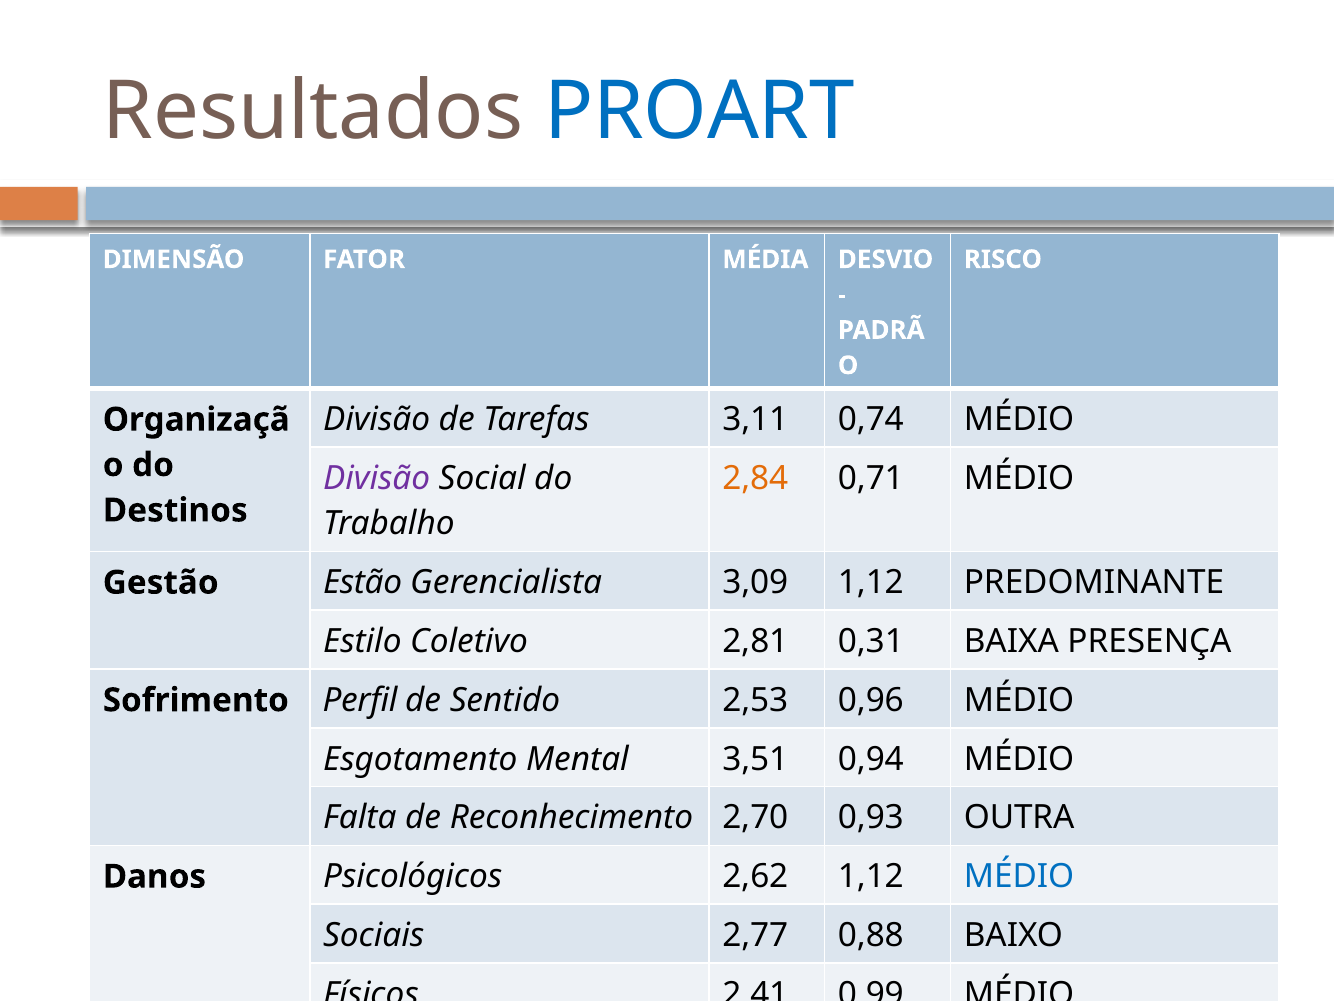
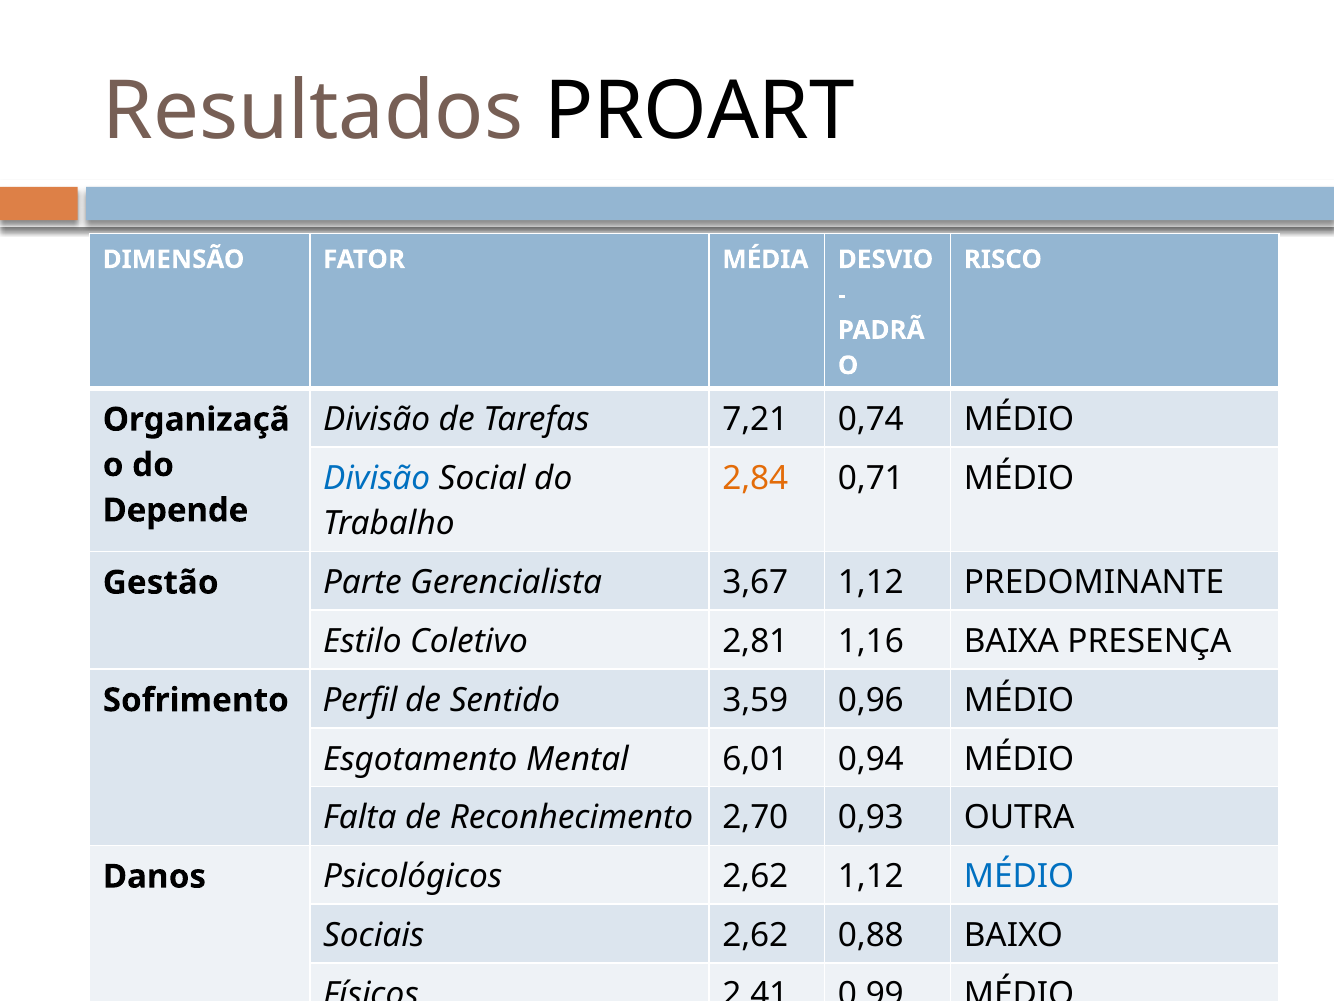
PROART colour: blue -> black
3,11: 3,11 -> 7,21
Divisão at (377, 478) colour: purple -> blue
Destinos: Destinos -> Depende
Estão: Estão -> Parte
3,09: 3,09 -> 3,67
0,31: 0,31 -> 1,16
2,53: 2,53 -> 3,59
3,51: 3,51 -> 6,01
Sociais 2,77: 2,77 -> 2,62
